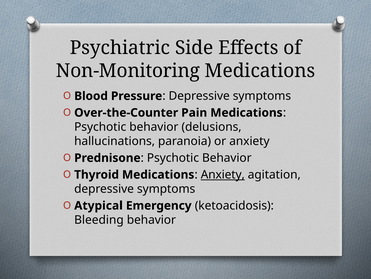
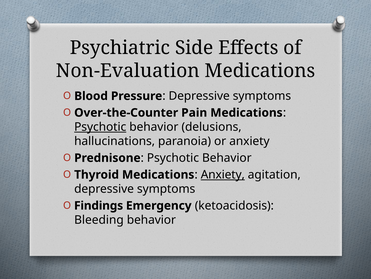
Non-Monitoring: Non-Monitoring -> Non-Evaluation
Psychotic at (100, 127) underline: none -> present
Atypical: Atypical -> Findings
